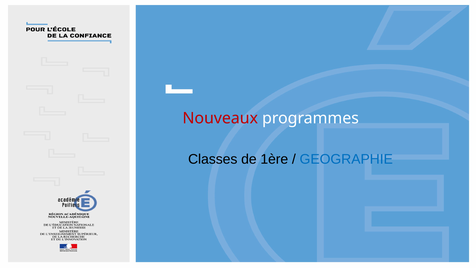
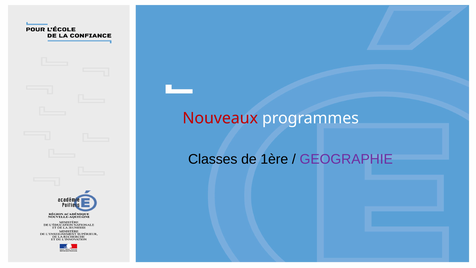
GEOGRAPHIE colour: blue -> purple
